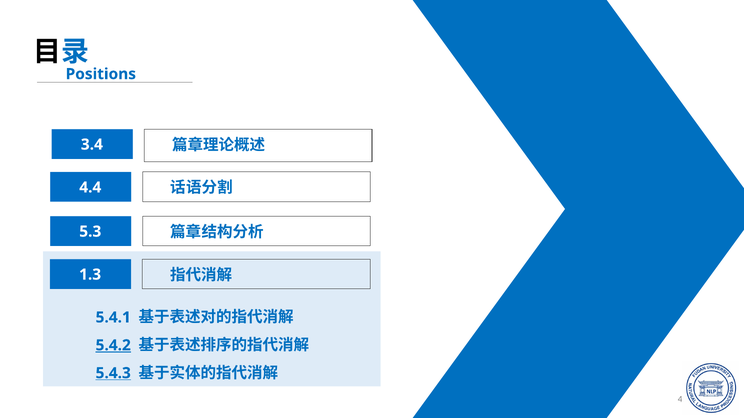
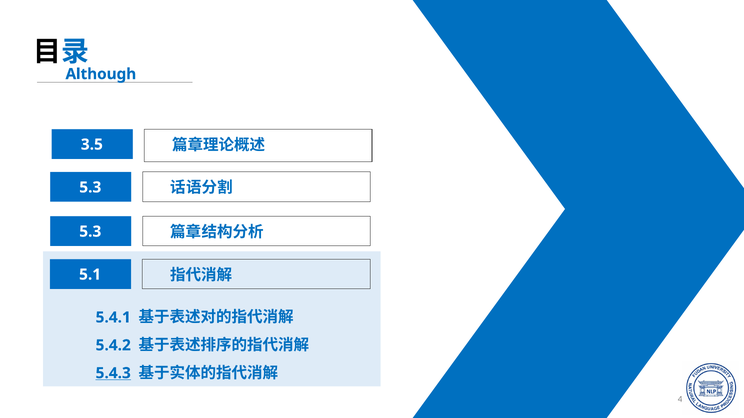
Positions: Positions -> Although
3.4: 3.4 -> 3.5
4.4 at (90, 188): 4.4 -> 5.3
1.3: 1.3 -> 5.1
5.4.2 underline: present -> none
